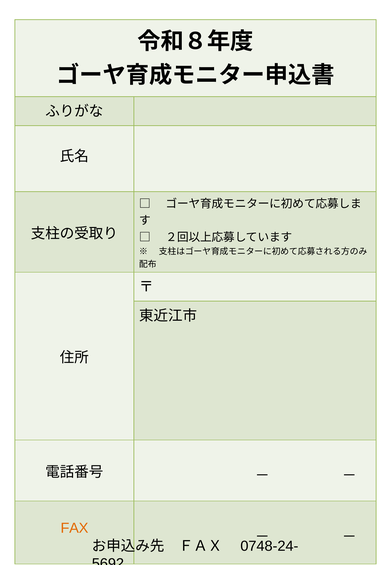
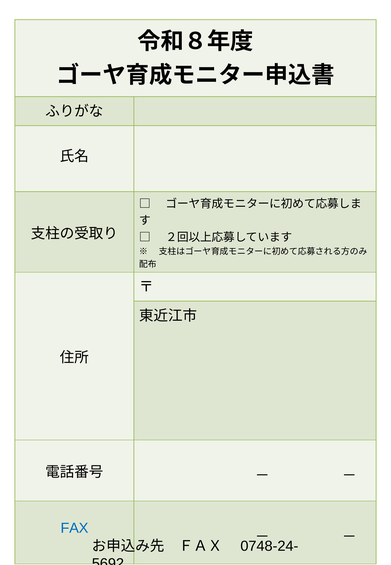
FAX colour: orange -> blue
